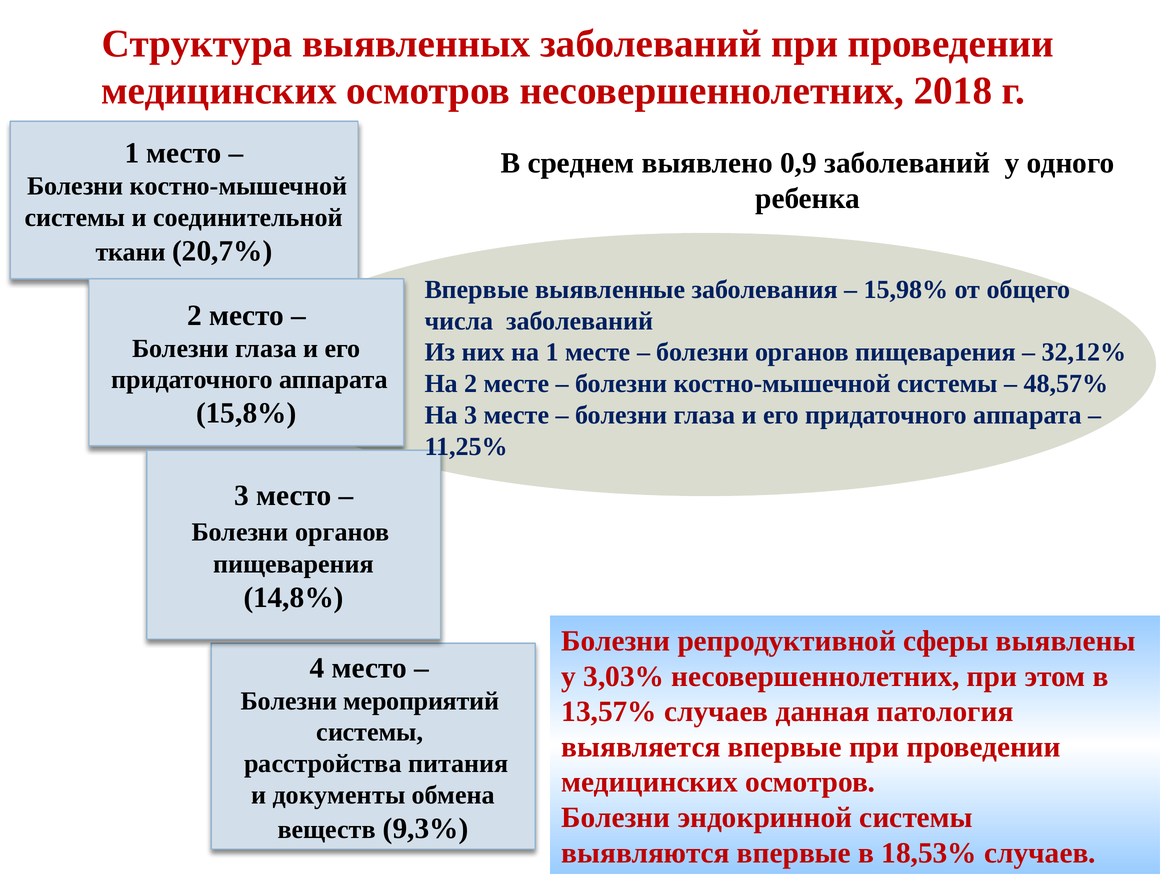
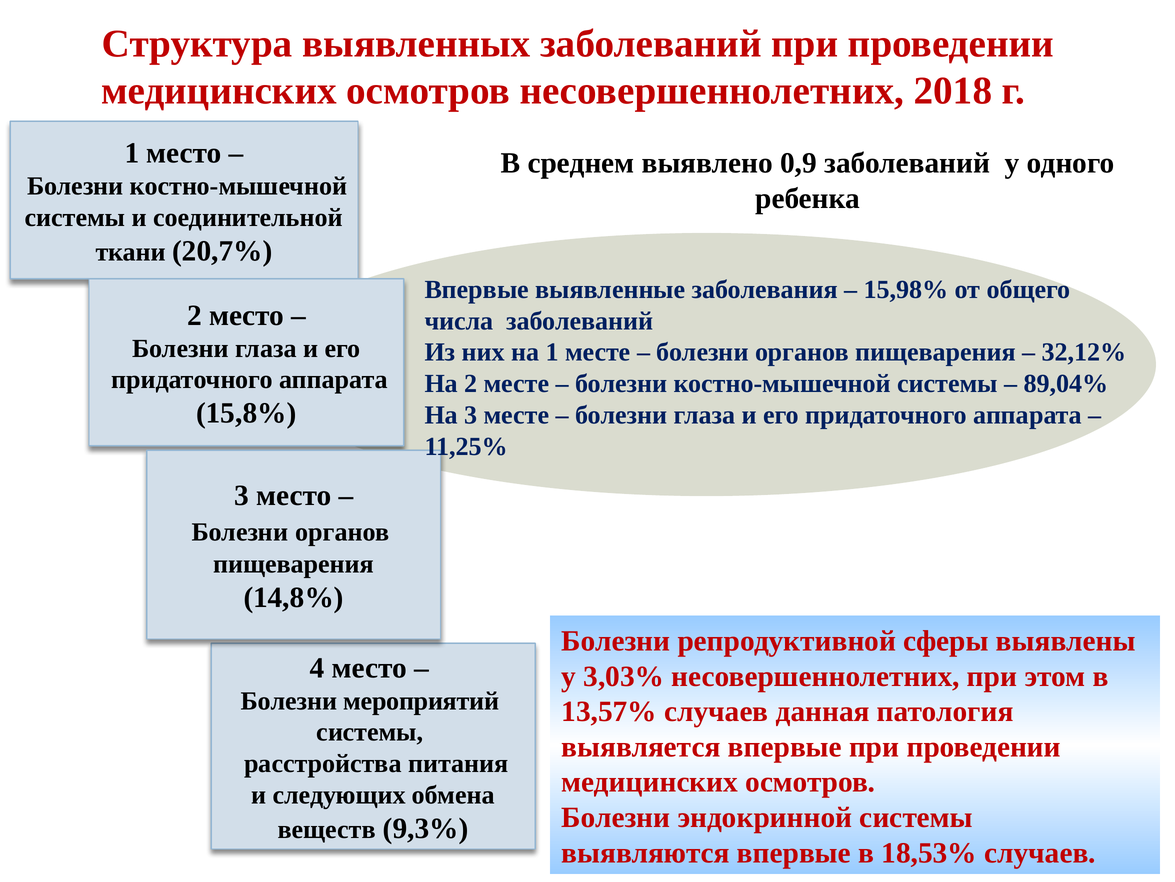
48,57%: 48,57% -> 89,04%
документы: документы -> следующих
